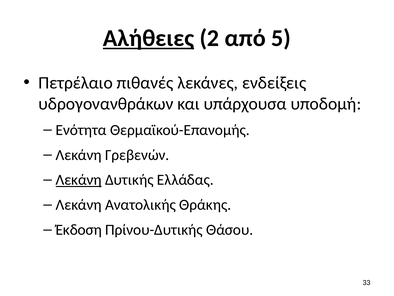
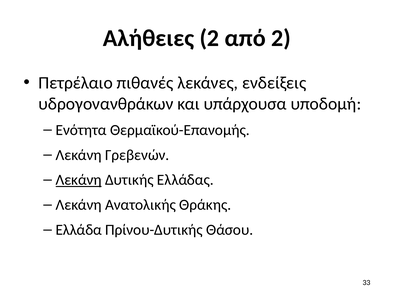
Αλήθειες underline: present -> none
από 5: 5 -> 2
Έκδοση: Έκδοση -> Ελλάδα
